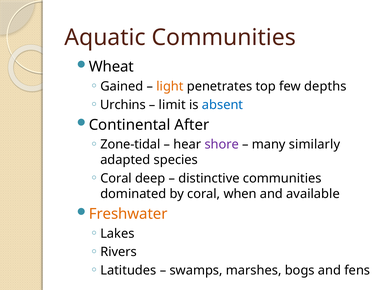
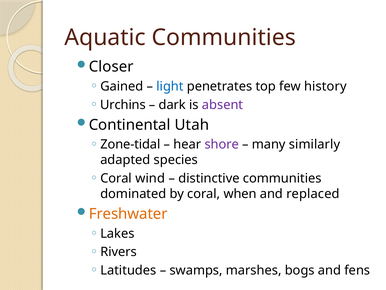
Wheat: Wheat -> Closer
light colour: orange -> blue
depths: depths -> history
limit: limit -> dark
absent colour: blue -> purple
After: After -> Utah
deep: deep -> wind
available: available -> replaced
